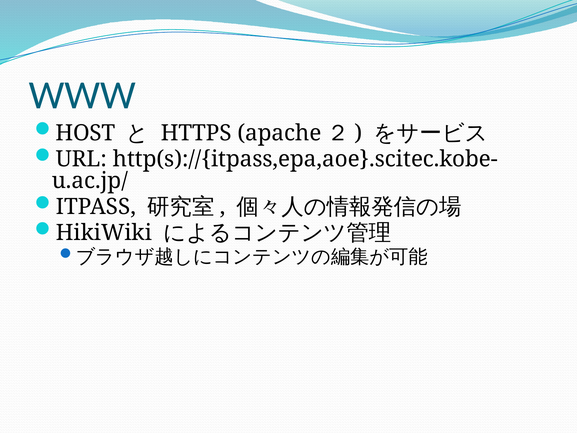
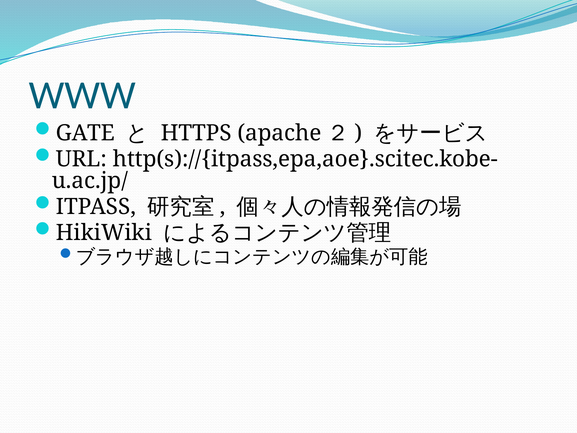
HOST: HOST -> GATE
